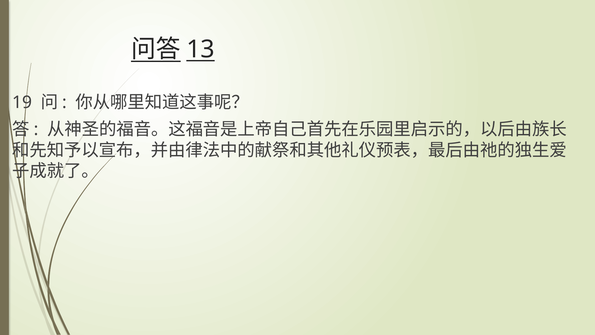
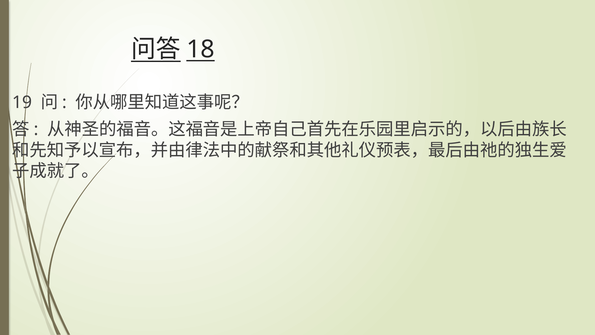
13: 13 -> 18
